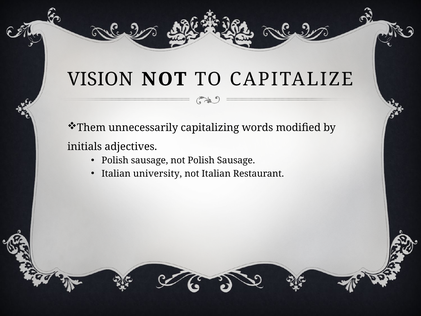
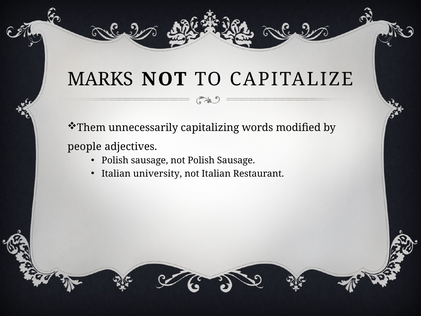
VISION: VISION -> MARKS
initials: initials -> people
